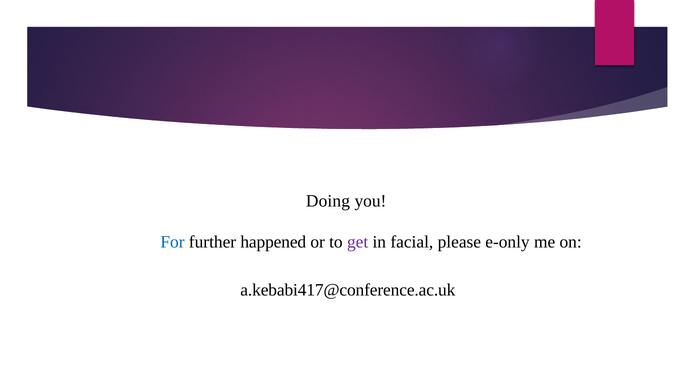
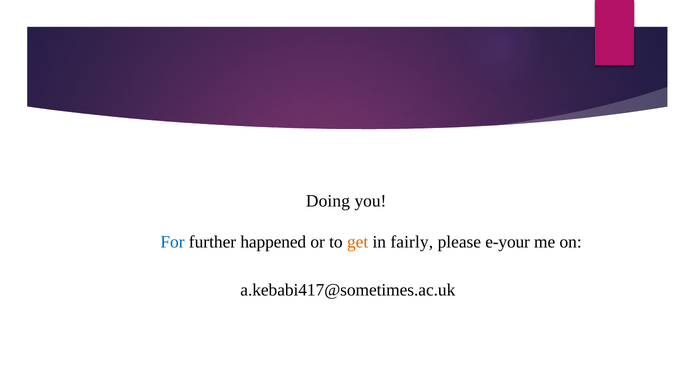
get colour: purple -> orange
facial: facial -> fairly
e-only: e-only -> e-your
a.kebabi417@conference.ac.uk: a.kebabi417@conference.ac.uk -> a.kebabi417@sometimes.ac.uk
